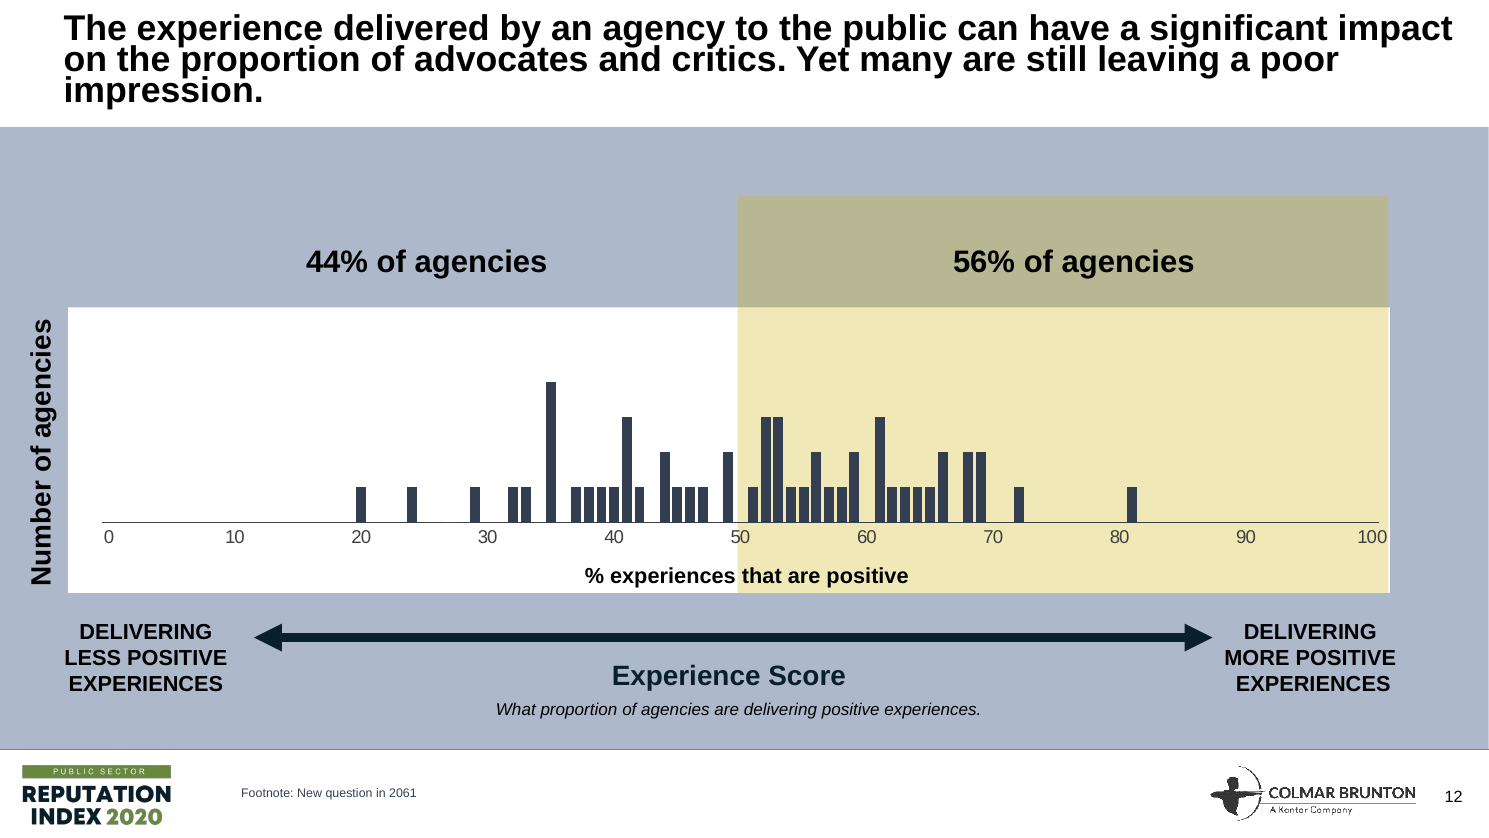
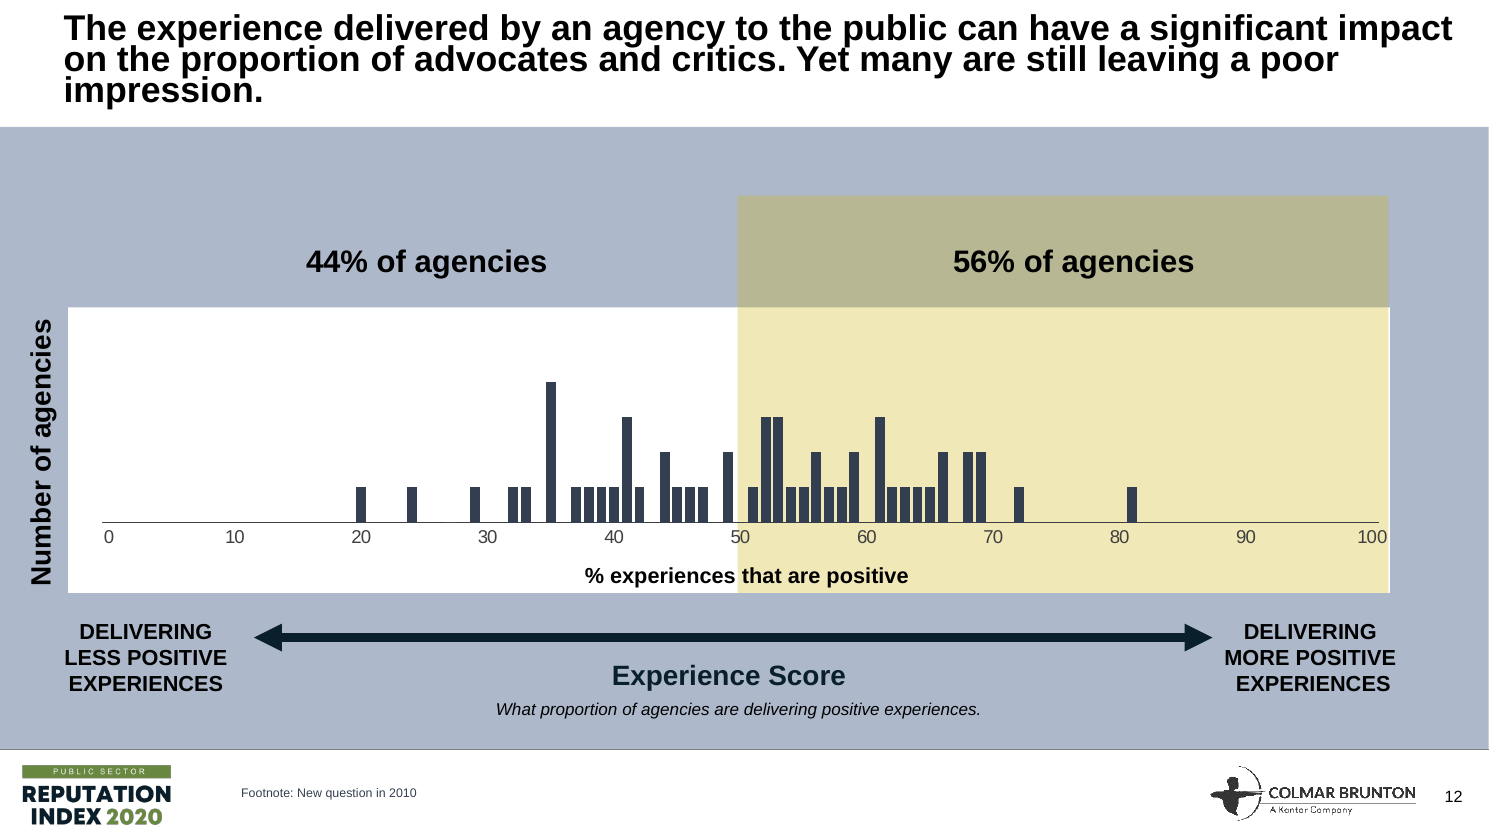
2061: 2061 -> 2010
